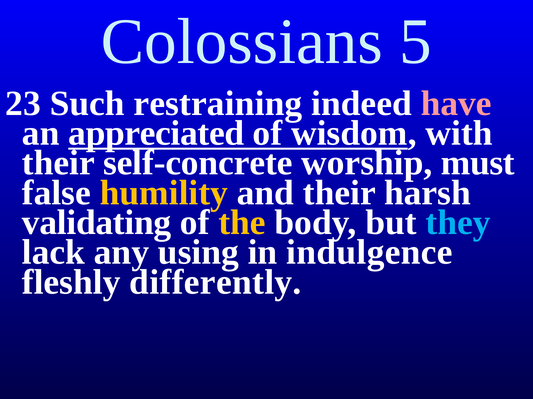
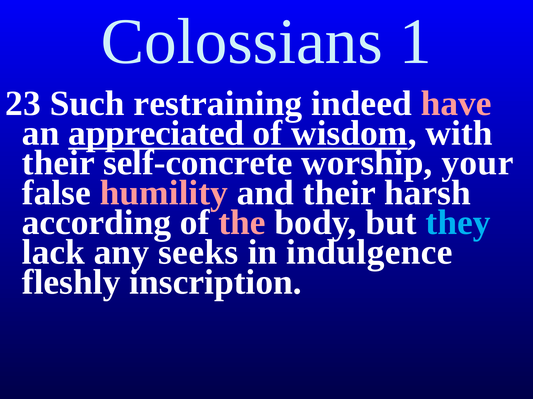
5: 5 -> 1
must: must -> your
humility colour: yellow -> pink
validating: validating -> according
the colour: yellow -> pink
using: using -> seeks
differently: differently -> inscription
